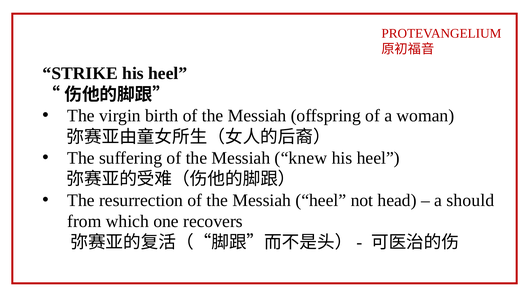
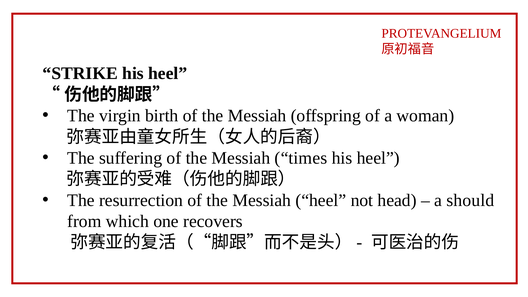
knew: knew -> times
